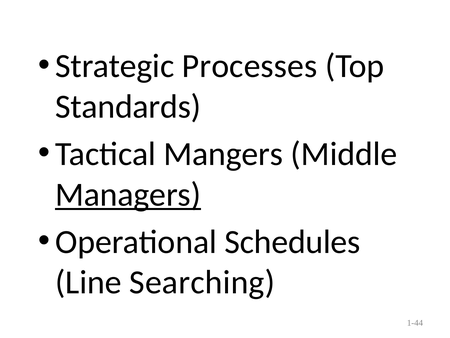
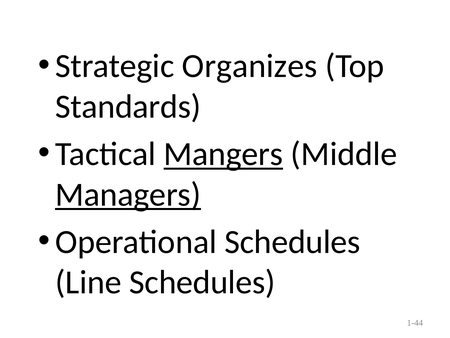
Processes: Processes -> Organizes
Mangers underline: none -> present
Line Searching: Searching -> Schedules
